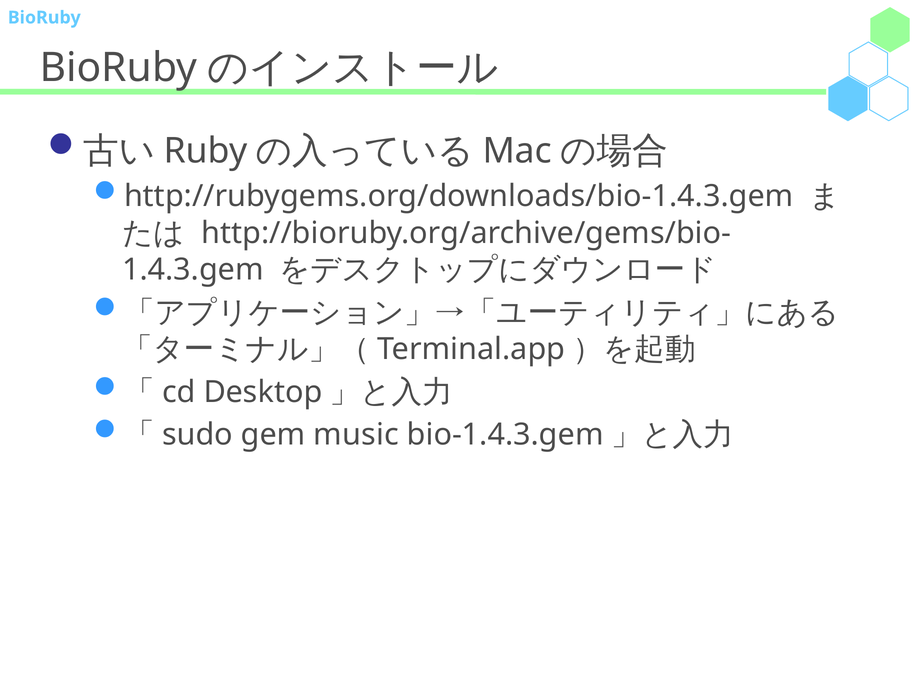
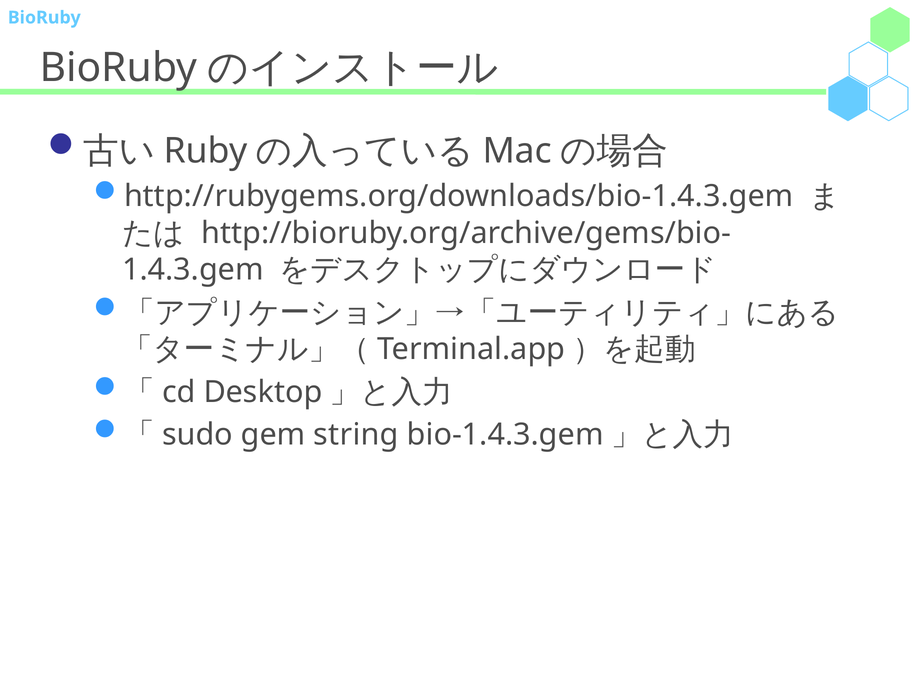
music: music -> string
